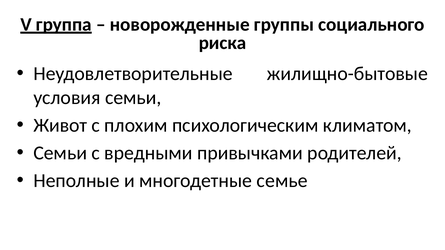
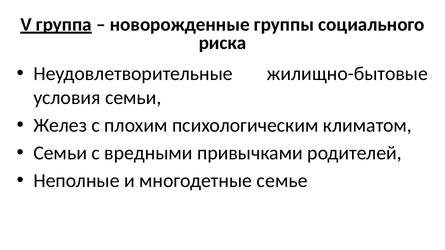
Живот: Живот -> Желез
